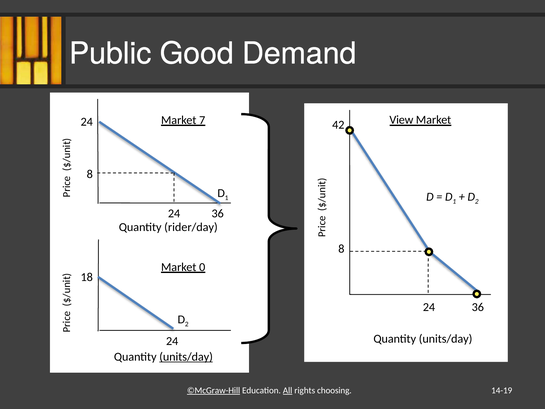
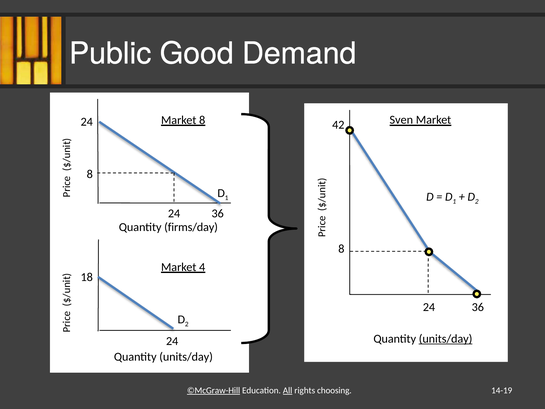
View: View -> Sven
Market 7: 7 -> 8
rider/day: rider/day -> firms/day
0: 0 -> 4
units/day at (446, 339) underline: none -> present
units/day at (186, 357) underline: present -> none
